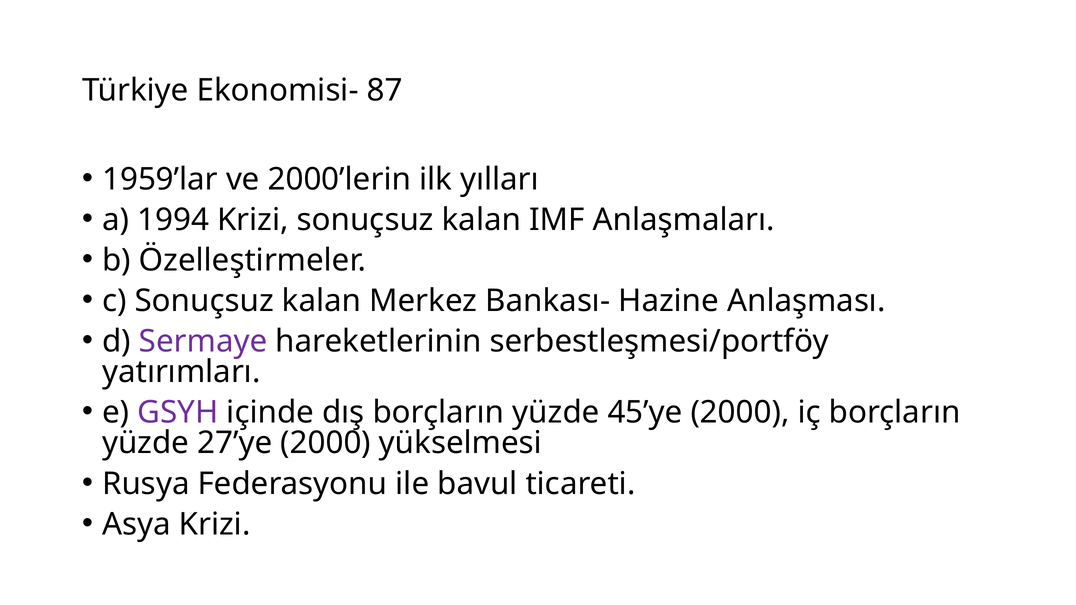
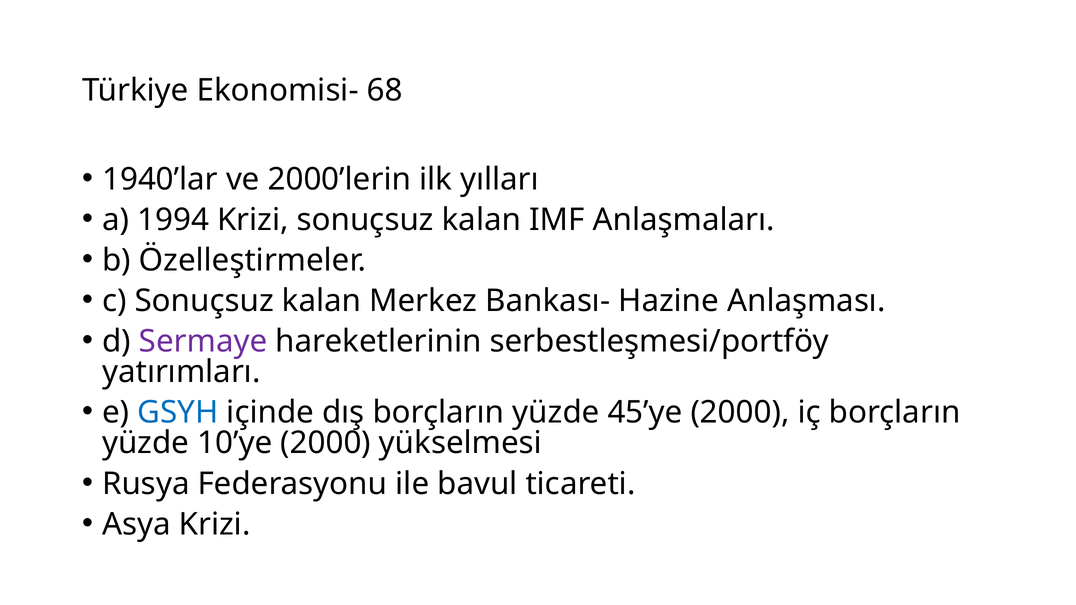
87: 87 -> 68
1959’lar: 1959’lar -> 1940’lar
GSYH colour: purple -> blue
27’ye: 27’ye -> 10’ye
